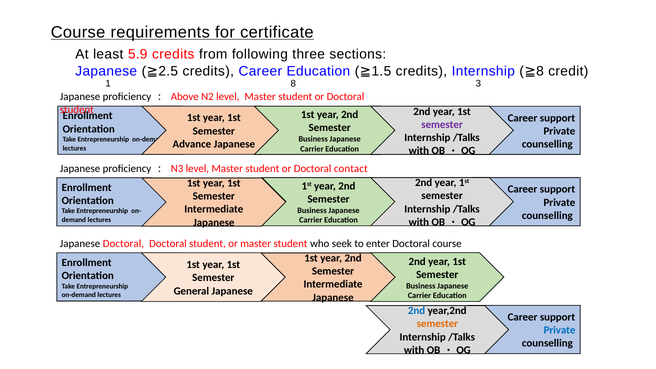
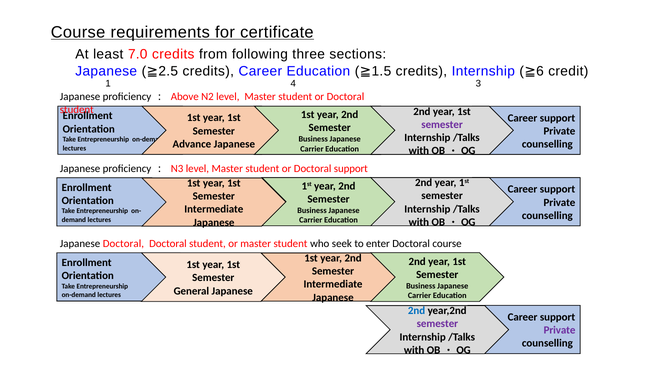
5.9: 5.9 -> 7.0
8 at (540, 71): 8 -> 6
1 8: 8 -> 4
Doctoral contact: contact -> support
semester at (437, 324) colour: orange -> purple
Private at (560, 330) colour: blue -> purple
